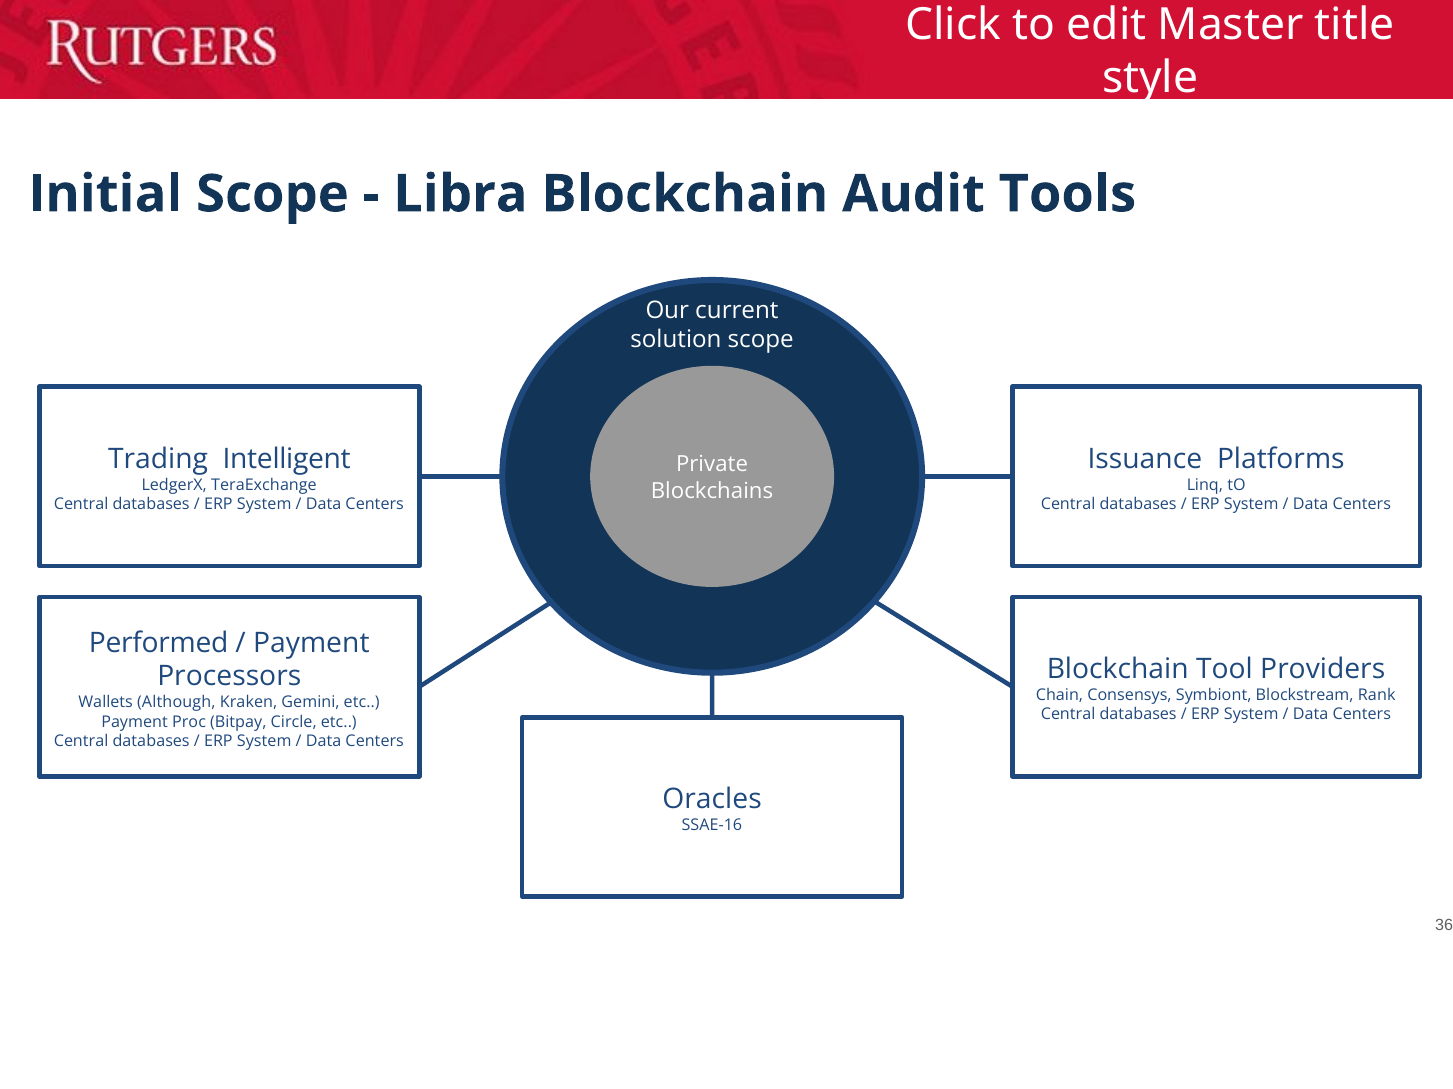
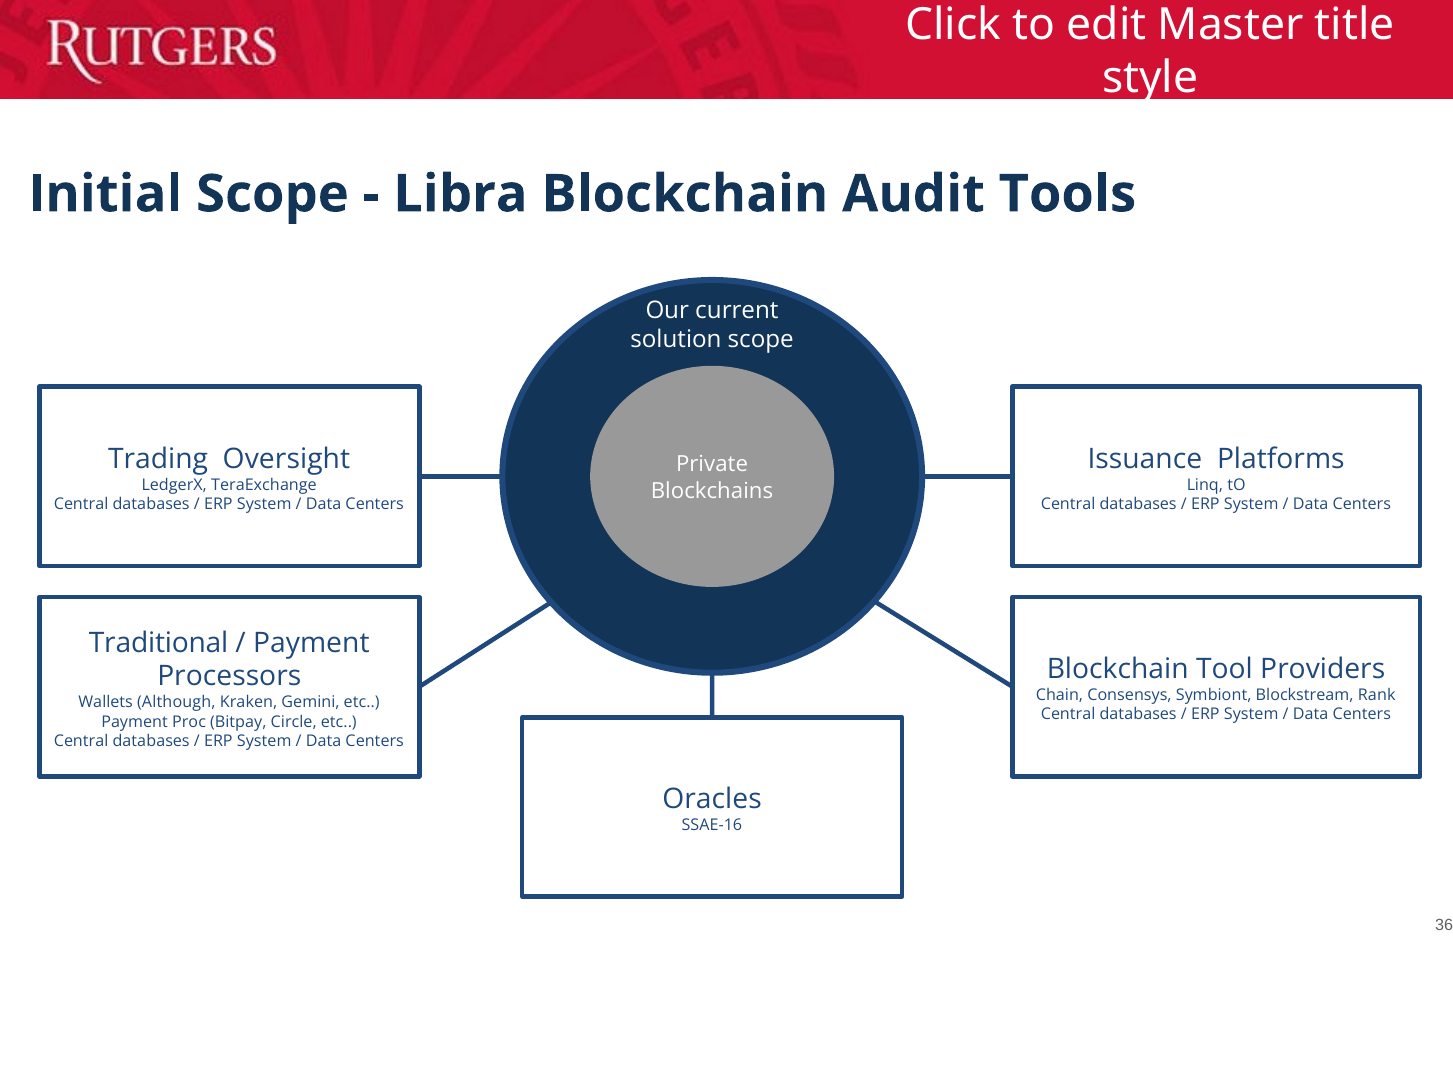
Intelligent: Intelligent -> Oversight
Performed: Performed -> Traditional
